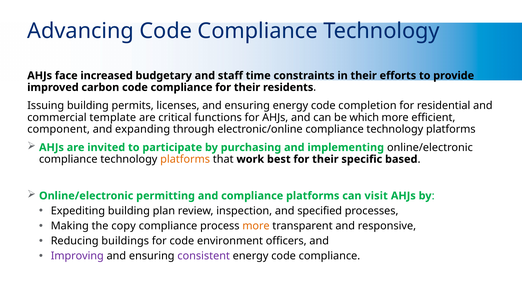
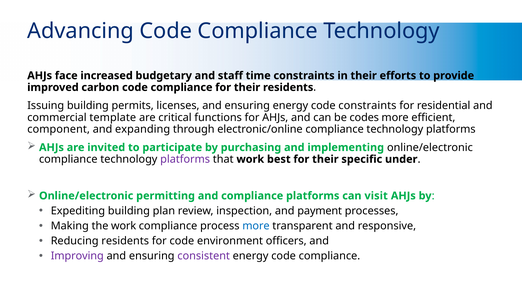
code completion: completion -> constraints
which: which -> codes
platforms at (185, 159) colour: orange -> purple
based: based -> under
specified: specified -> payment
the copy: copy -> work
more at (256, 226) colour: orange -> blue
Reducing buildings: buildings -> residents
